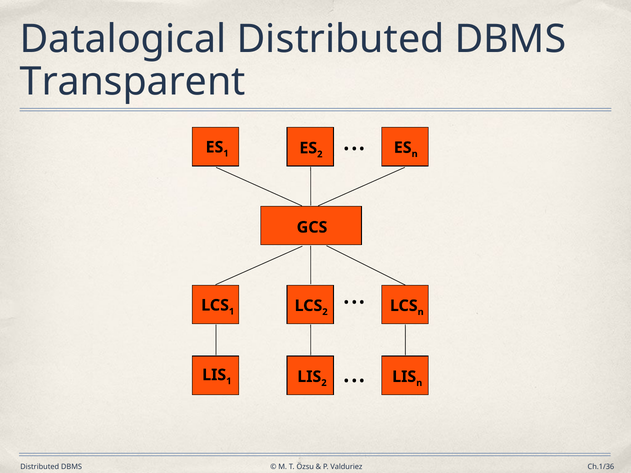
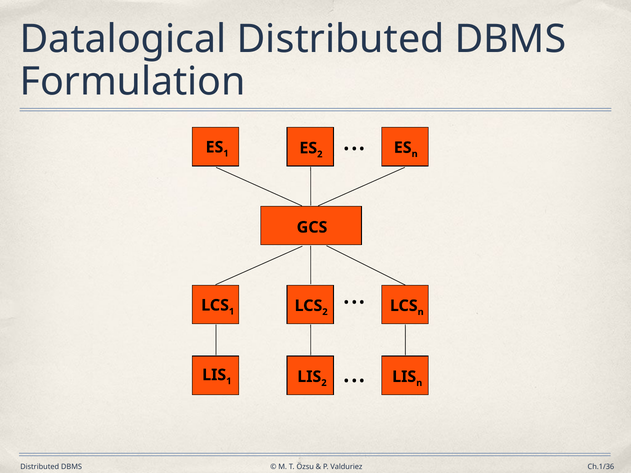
Transparent: Transparent -> Formulation
